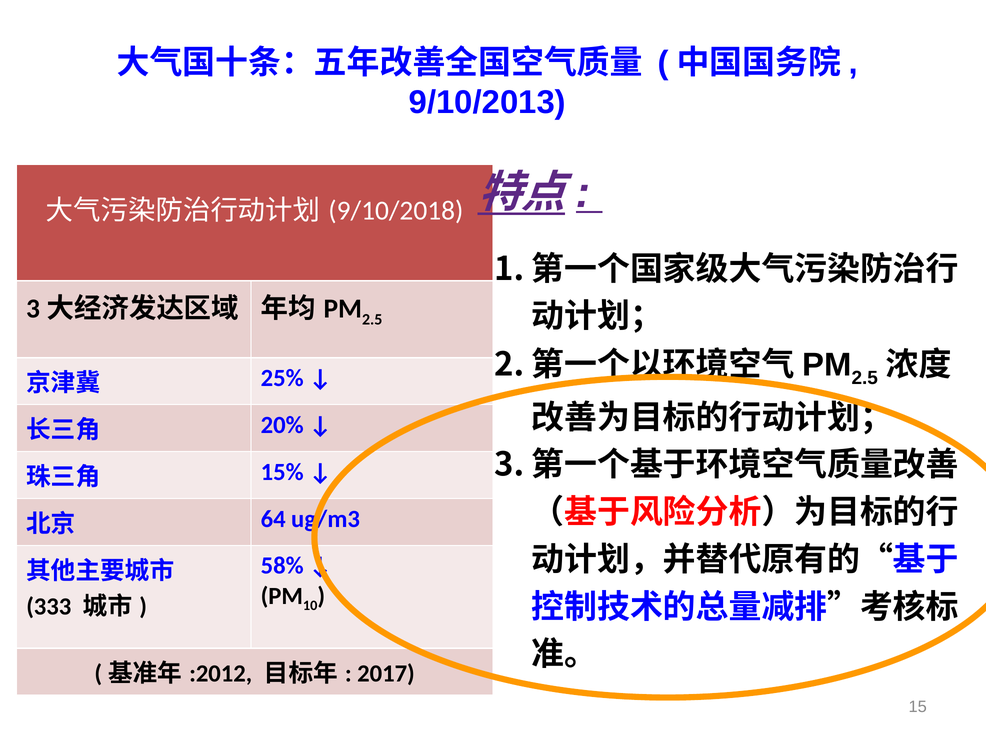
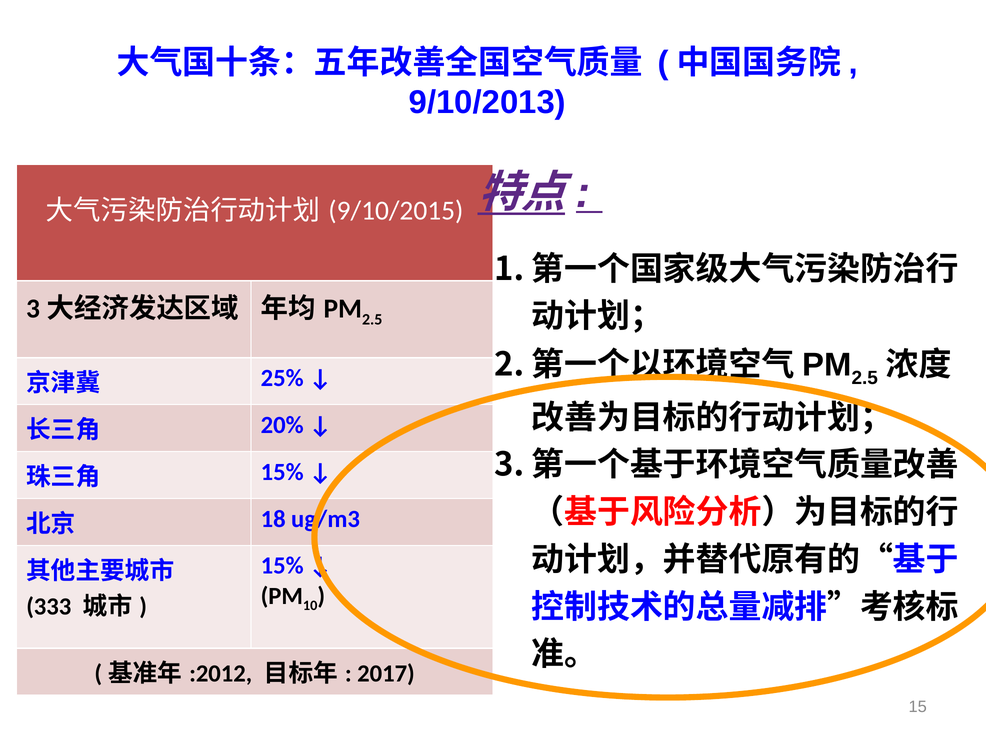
9/10/2018: 9/10/2018 -> 9/10/2015
64: 64 -> 18
58% at (282, 565): 58% -> 15%
